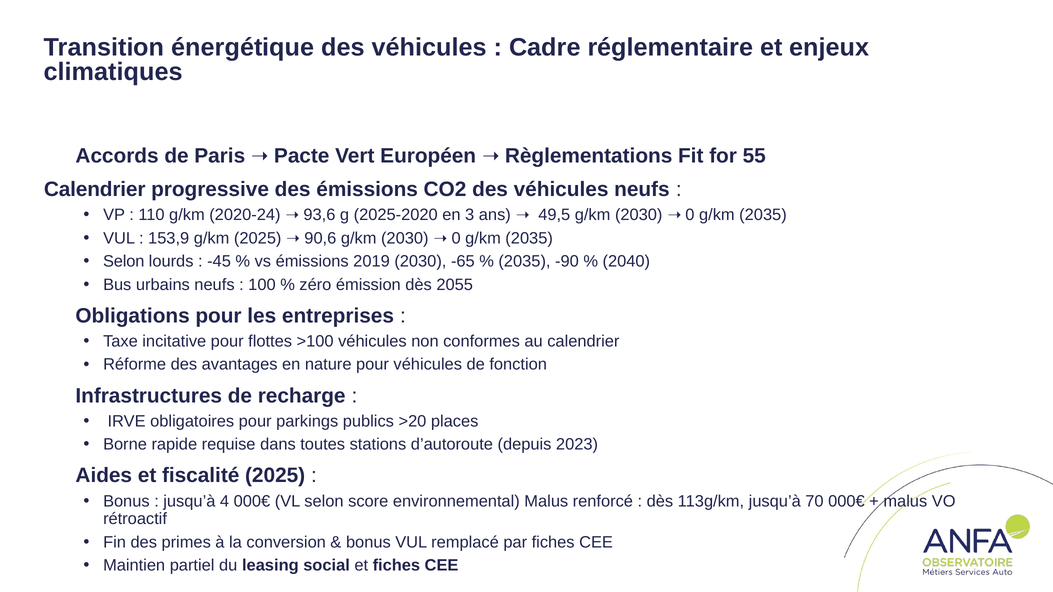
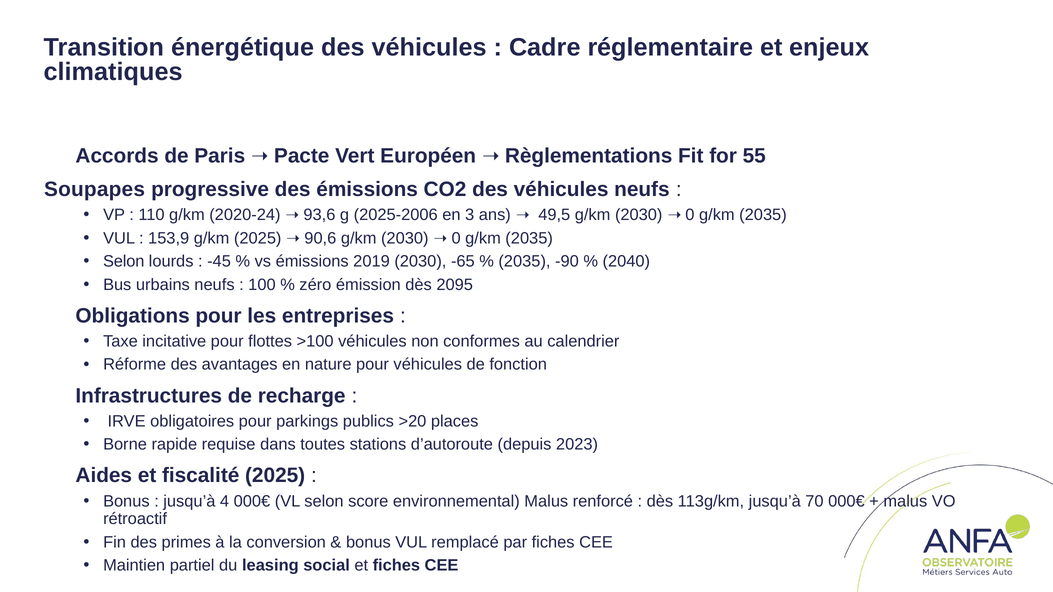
Calendrier at (95, 189): Calendrier -> Soupapes
2025-2020: 2025-2020 -> 2025-2006
2055: 2055 -> 2095
